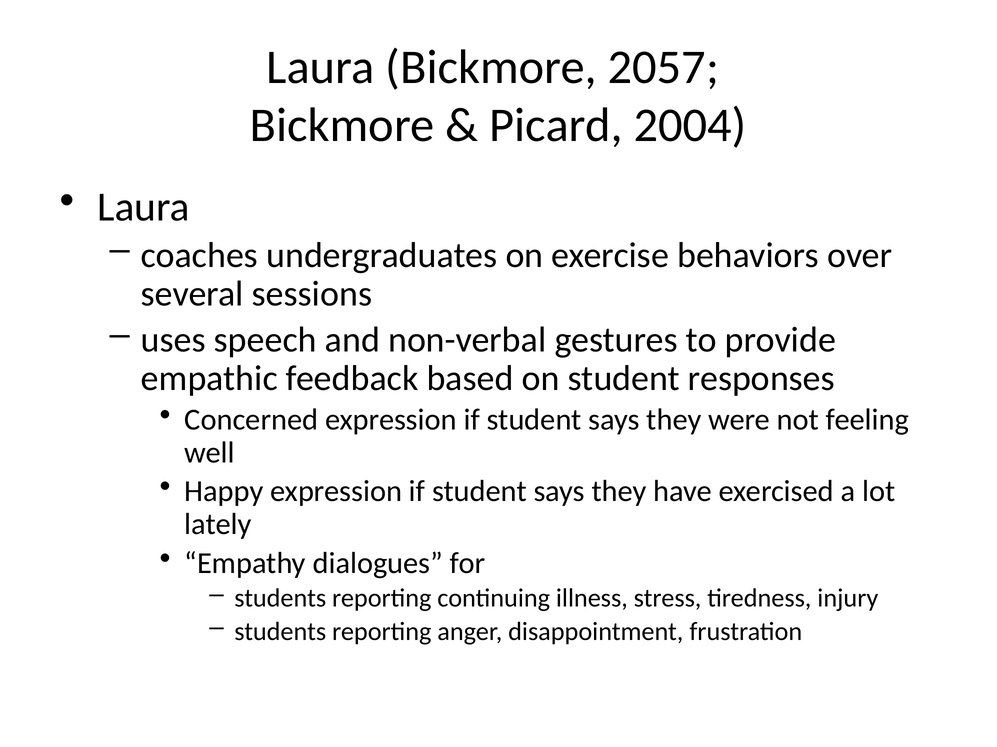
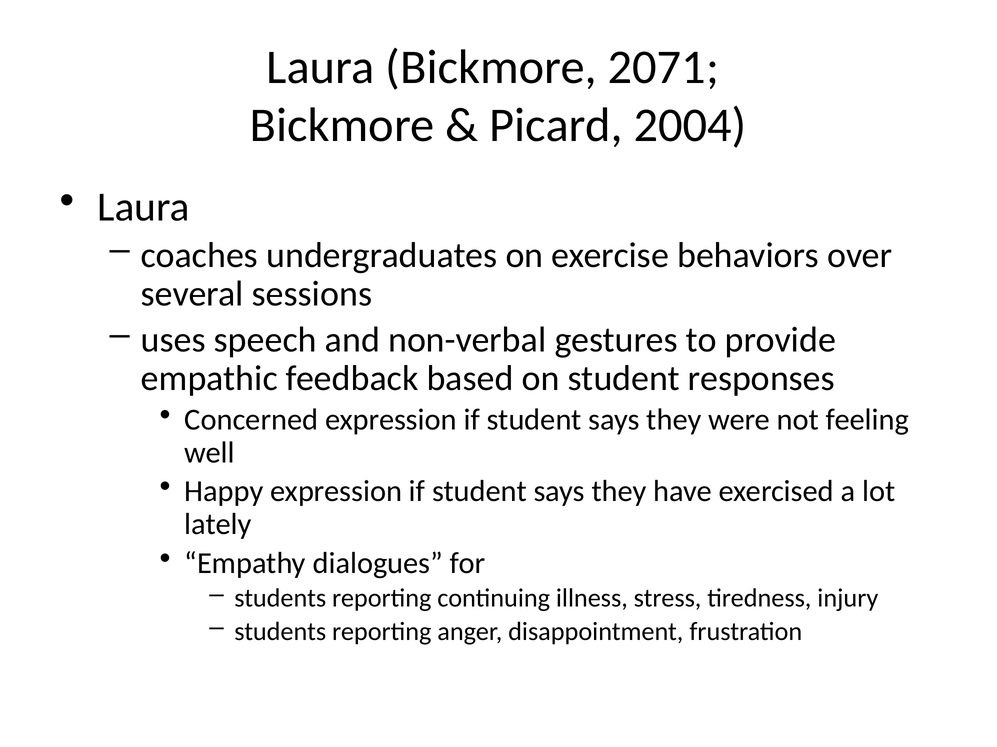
2057: 2057 -> 2071
